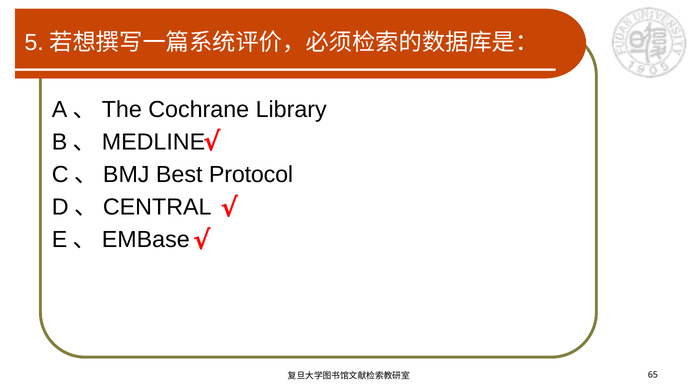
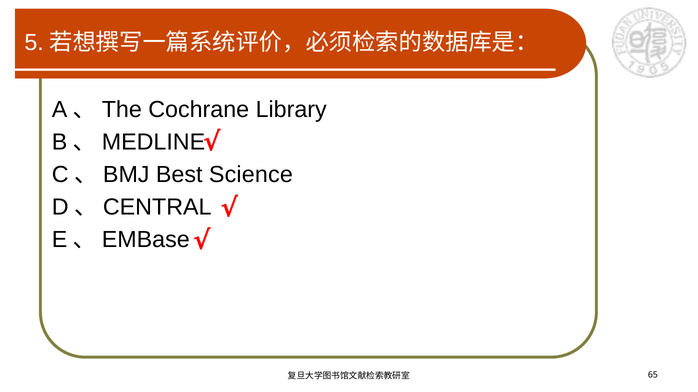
Protocol: Protocol -> Science
